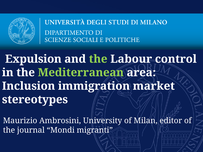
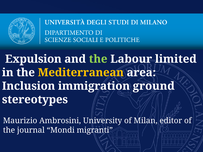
control: control -> limited
Mediterranean colour: light green -> yellow
market: market -> ground
